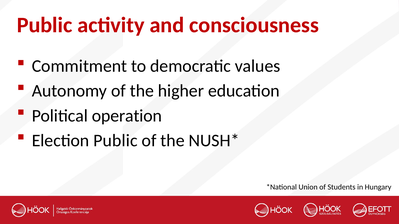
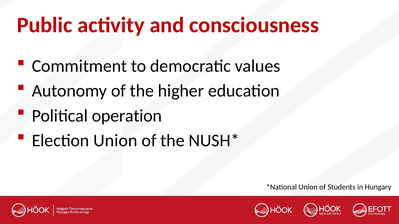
Election Public: Public -> Union
